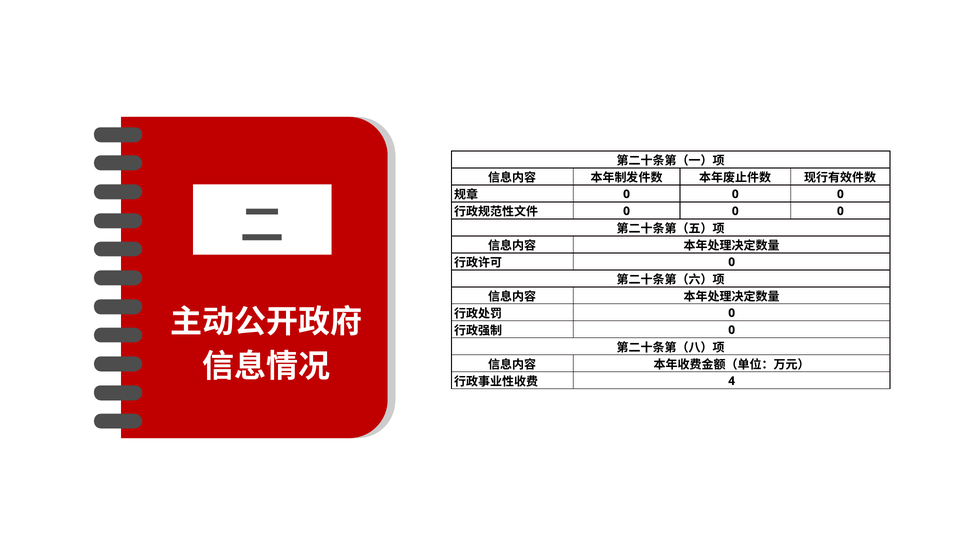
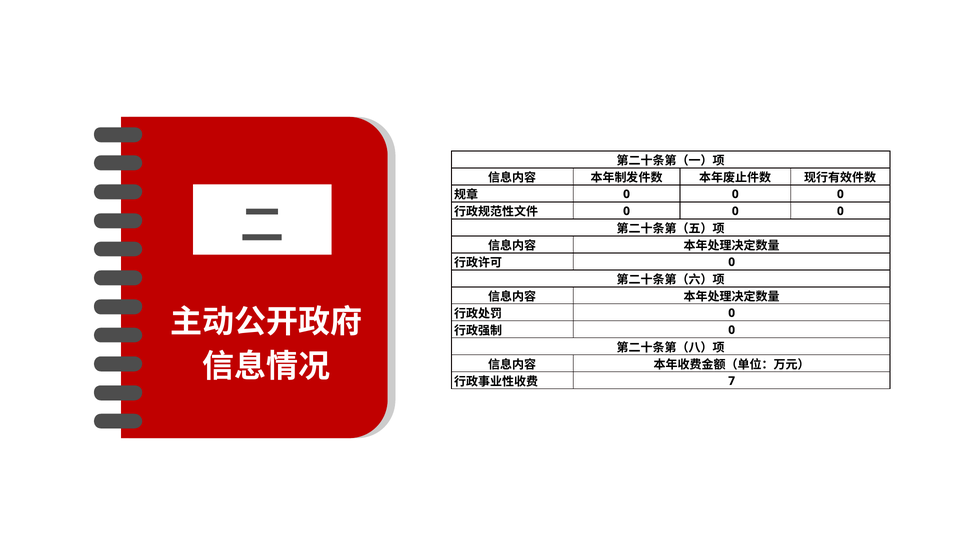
4: 4 -> 7
